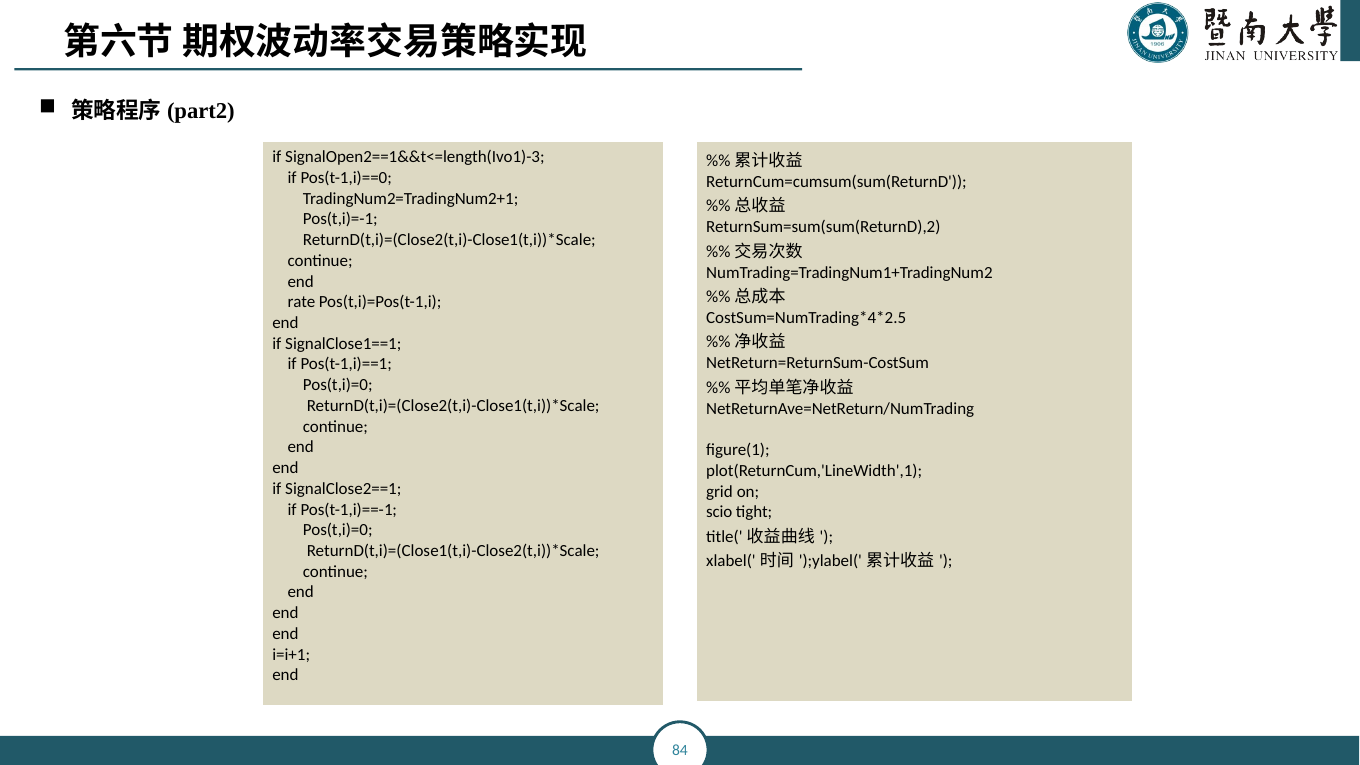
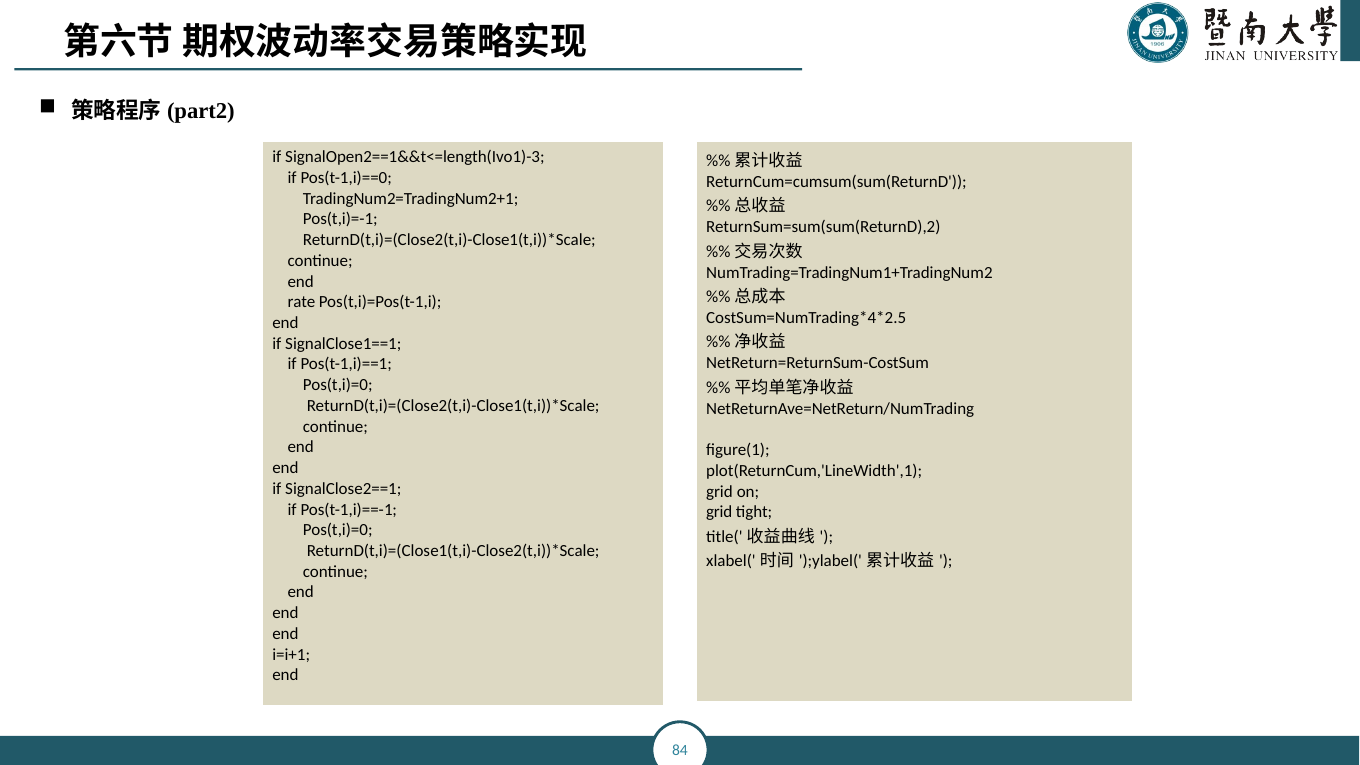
scio at (719, 513): scio -> grid
